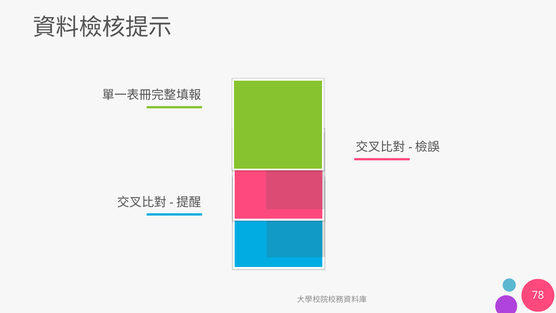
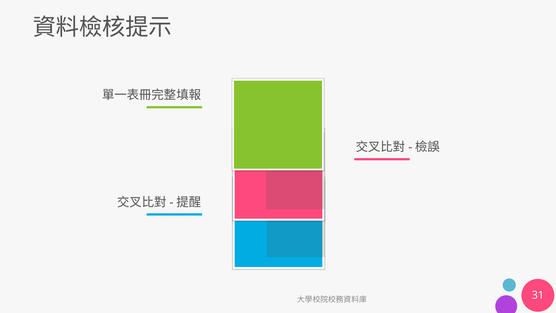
78: 78 -> 31
